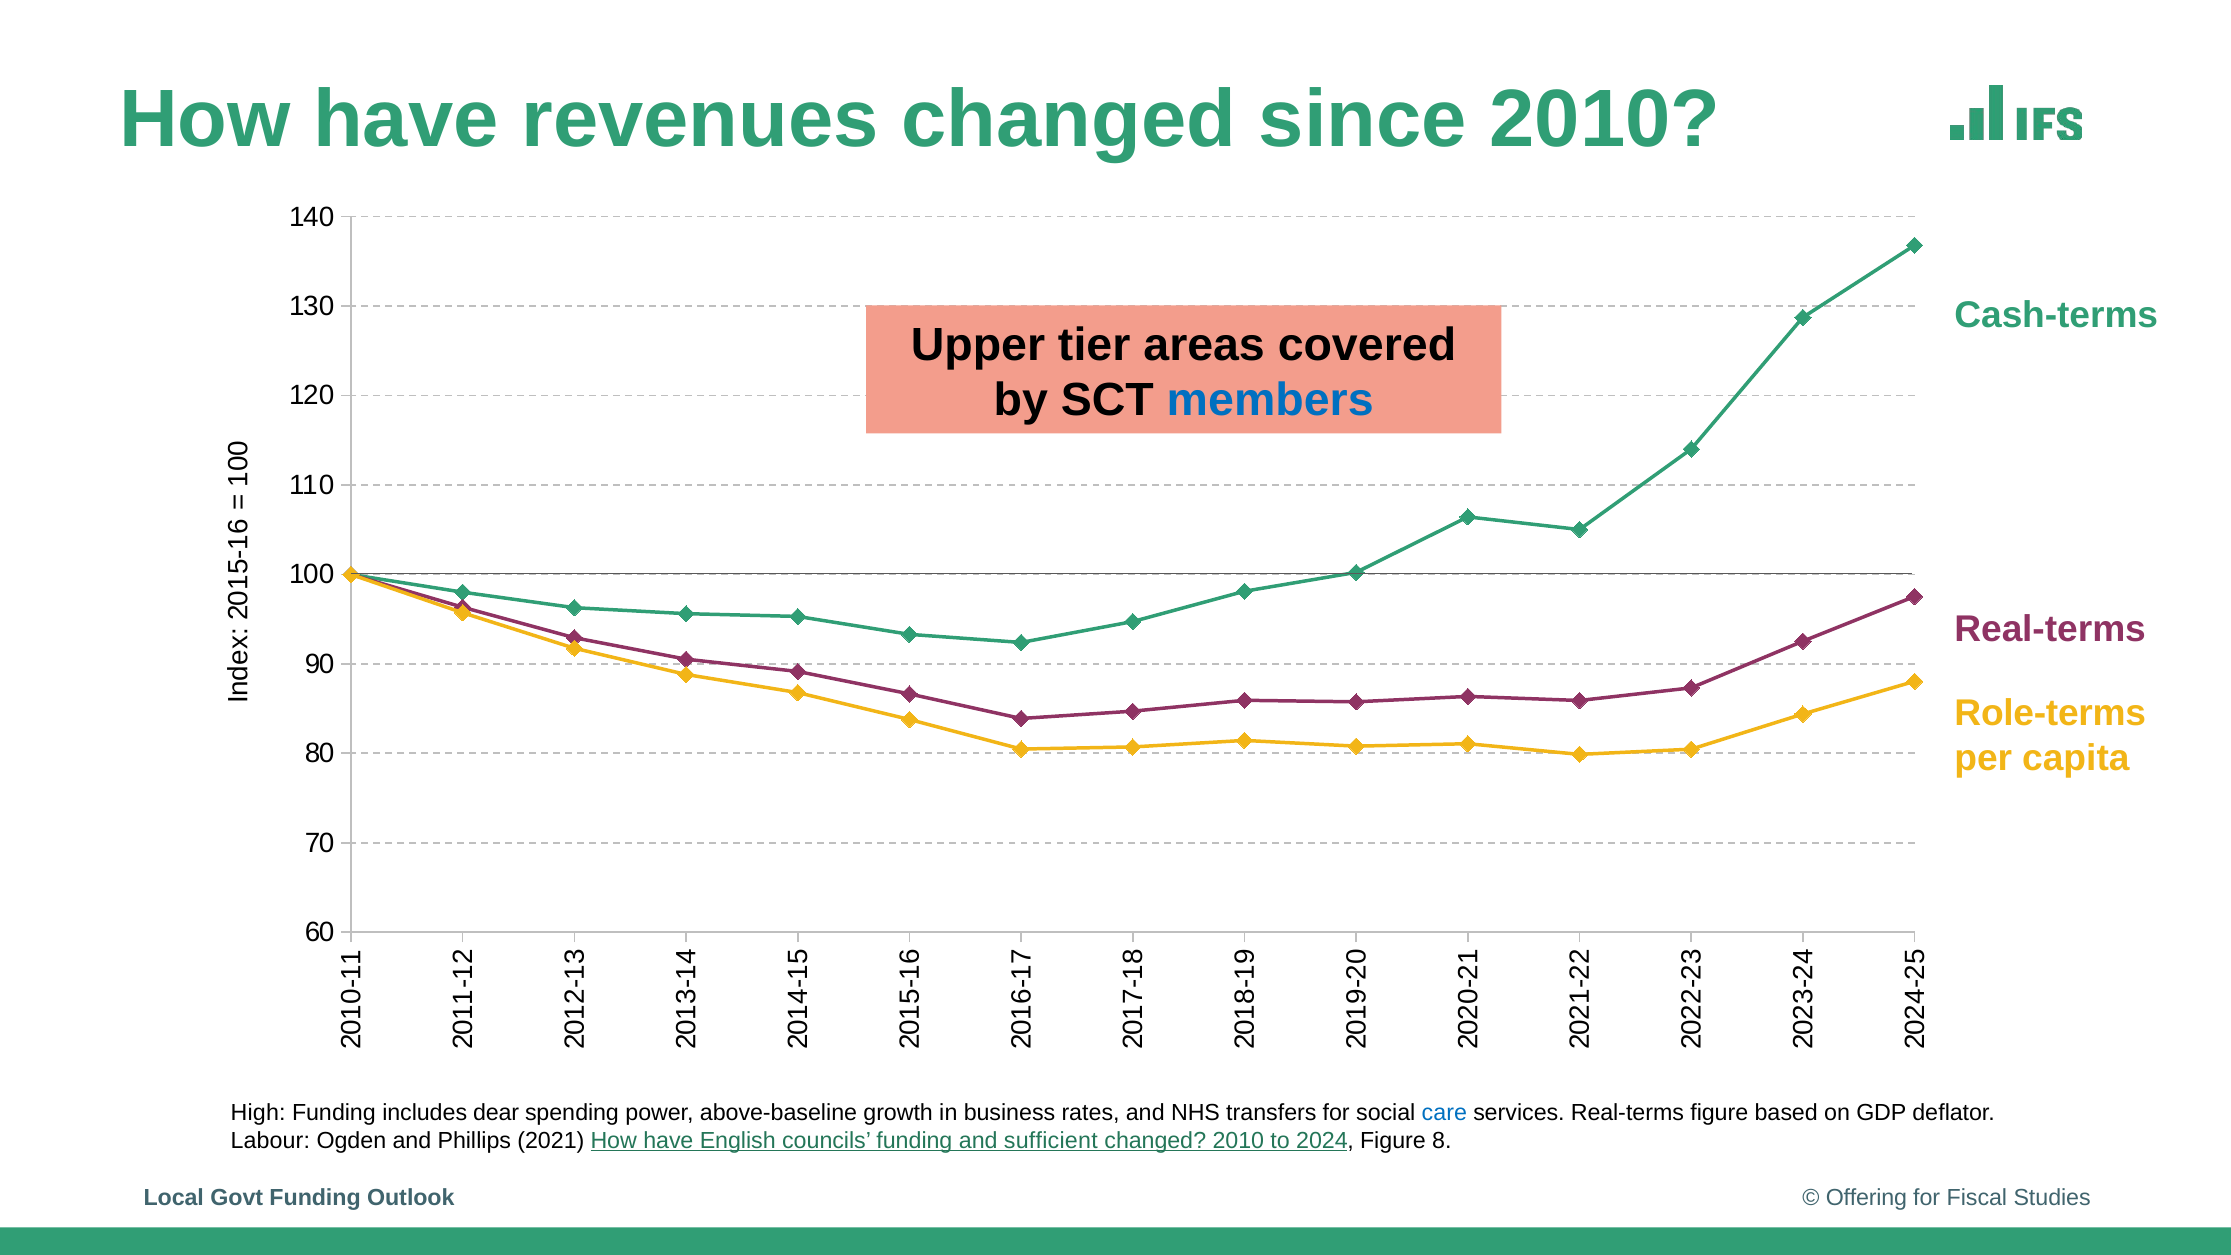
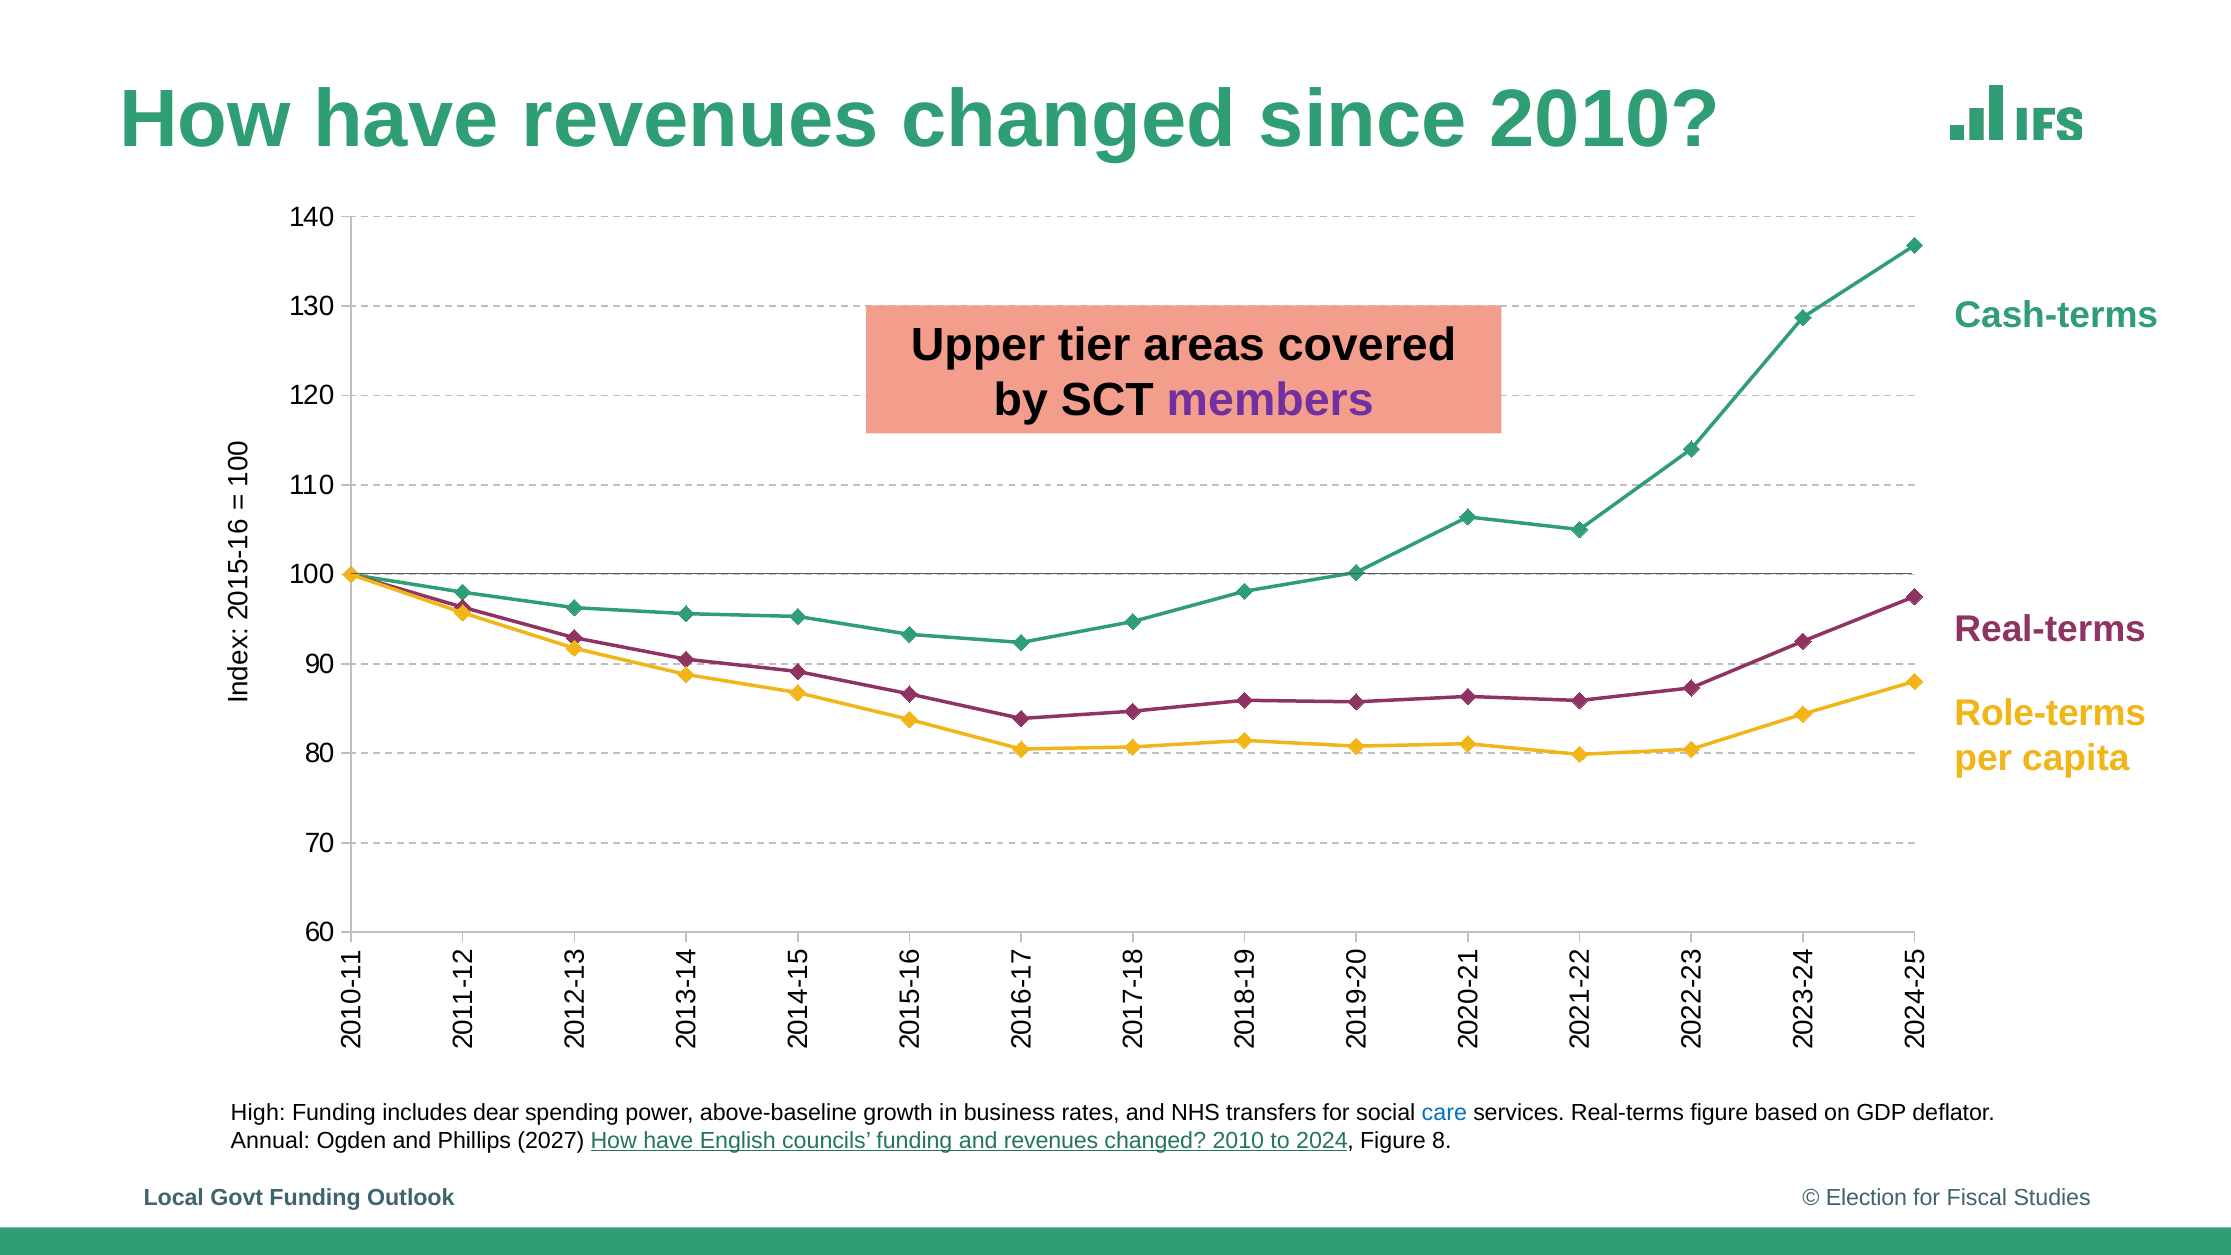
members colour: blue -> purple
Labour: Labour -> Annual
2021: 2021 -> 2027
and sufficient: sufficient -> revenues
Offering: Offering -> Election
